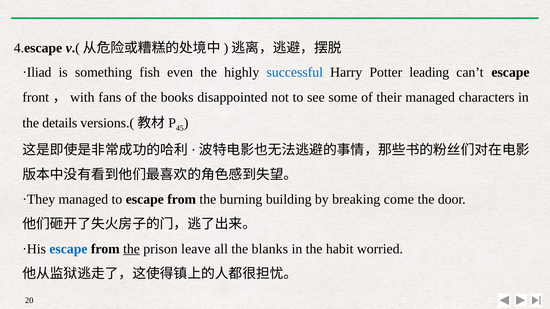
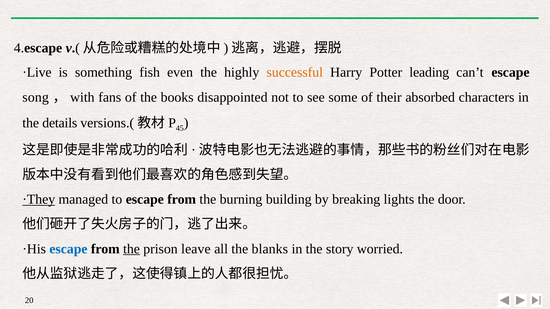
·Iliad: ·Iliad -> ·Live
successful colour: blue -> orange
front: front -> song
their managed: managed -> absorbed
·They underline: none -> present
come: come -> lights
habit: habit -> story
